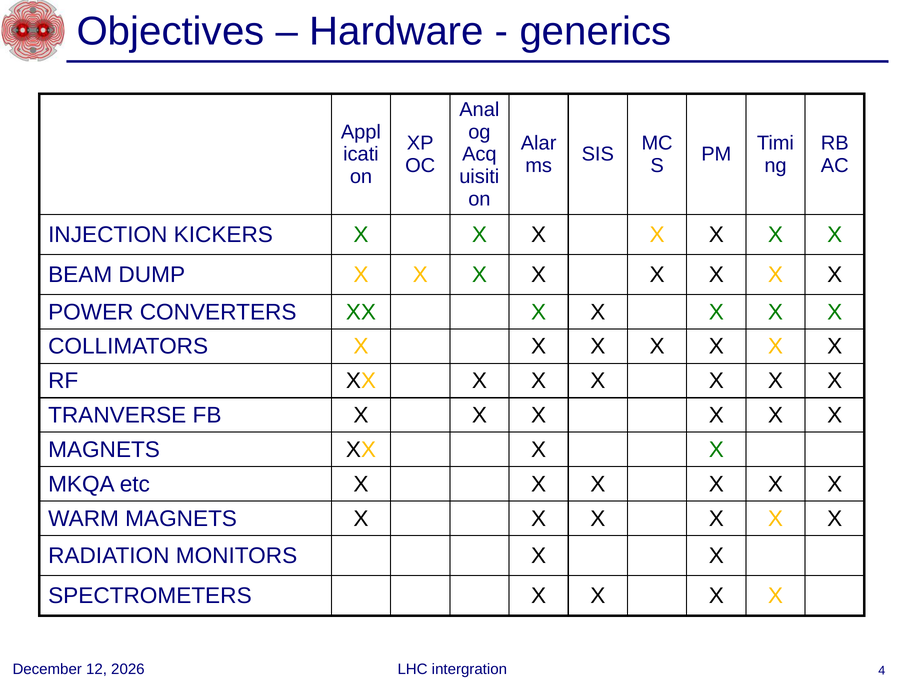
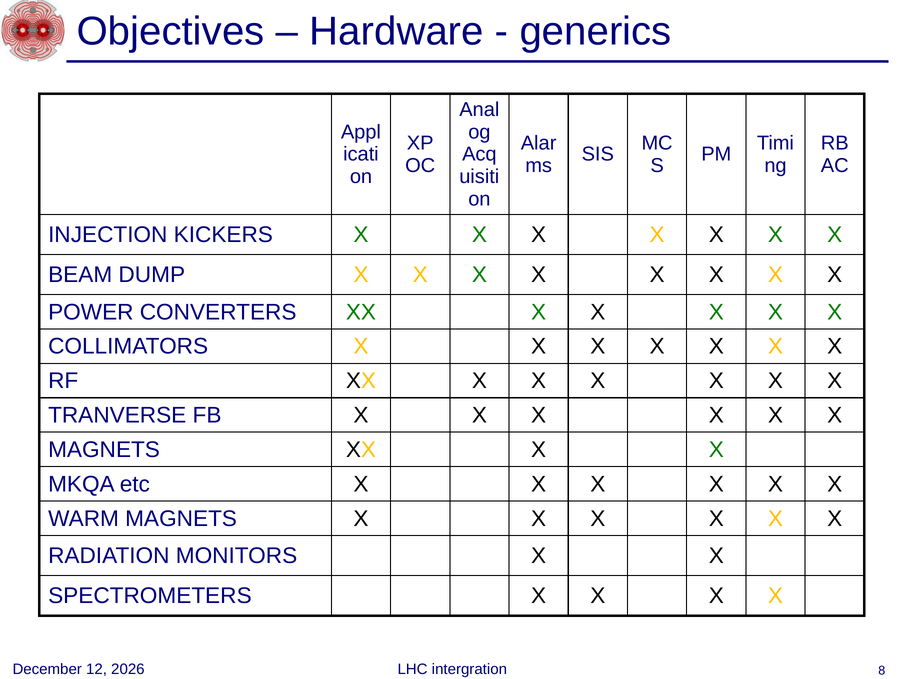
4: 4 -> 8
